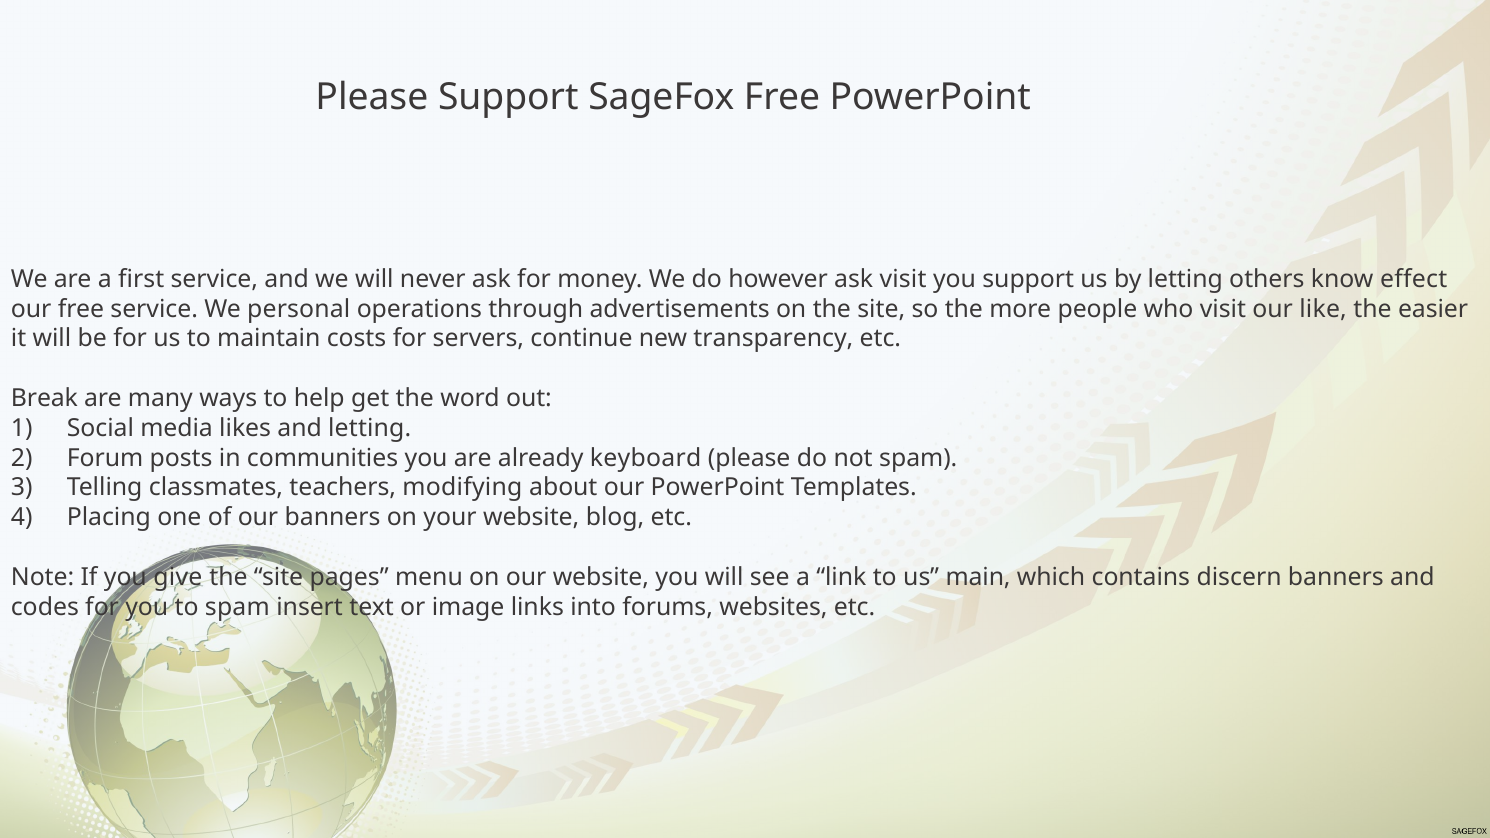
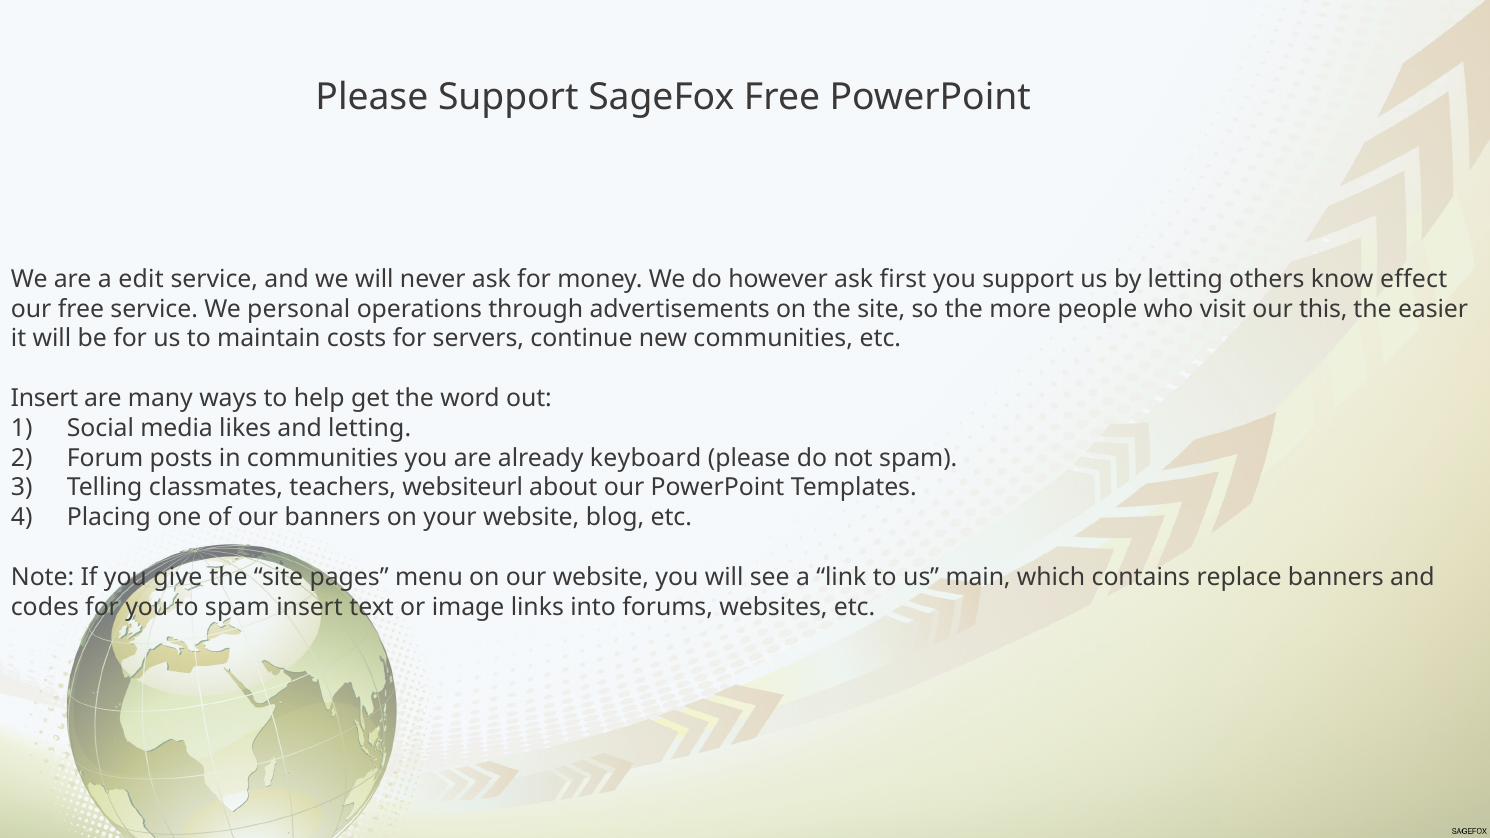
first: first -> edit
ask visit: visit -> first
like: like -> this
new transparency: transparency -> communities
Break at (44, 398): Break -> Insert
modifying: modifying -> websiteurl
discern: discern -> replace
